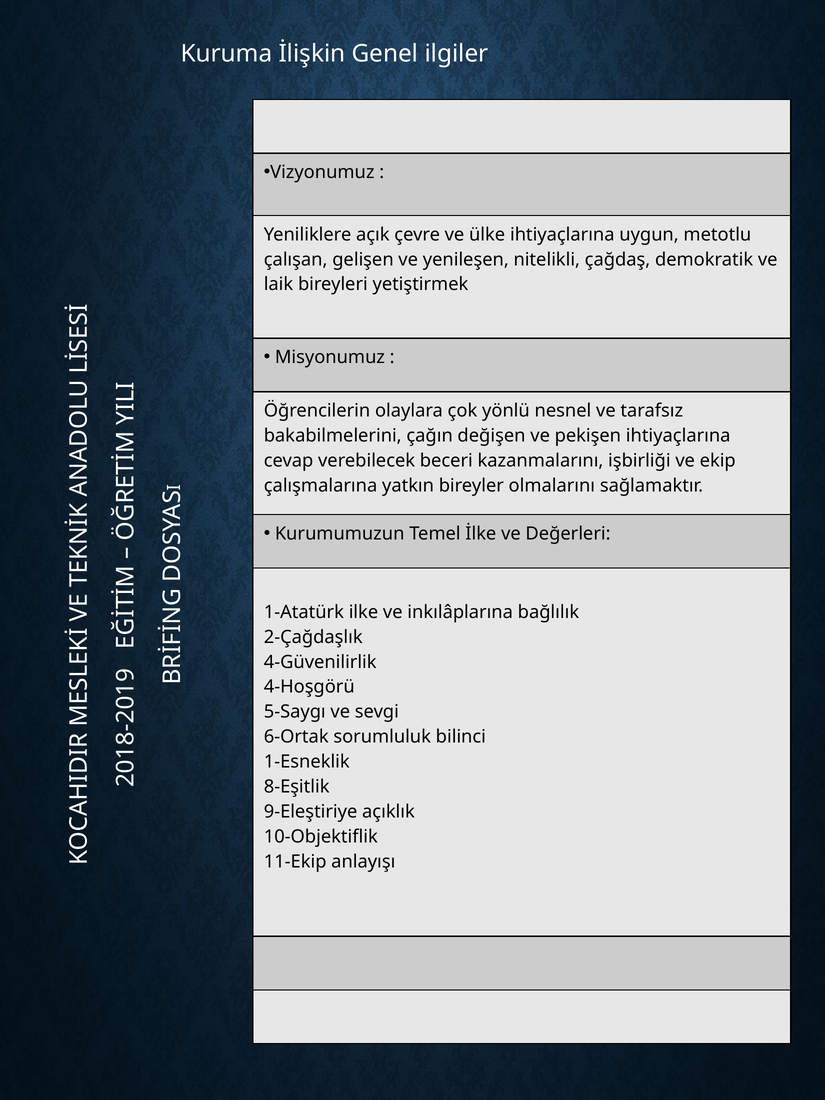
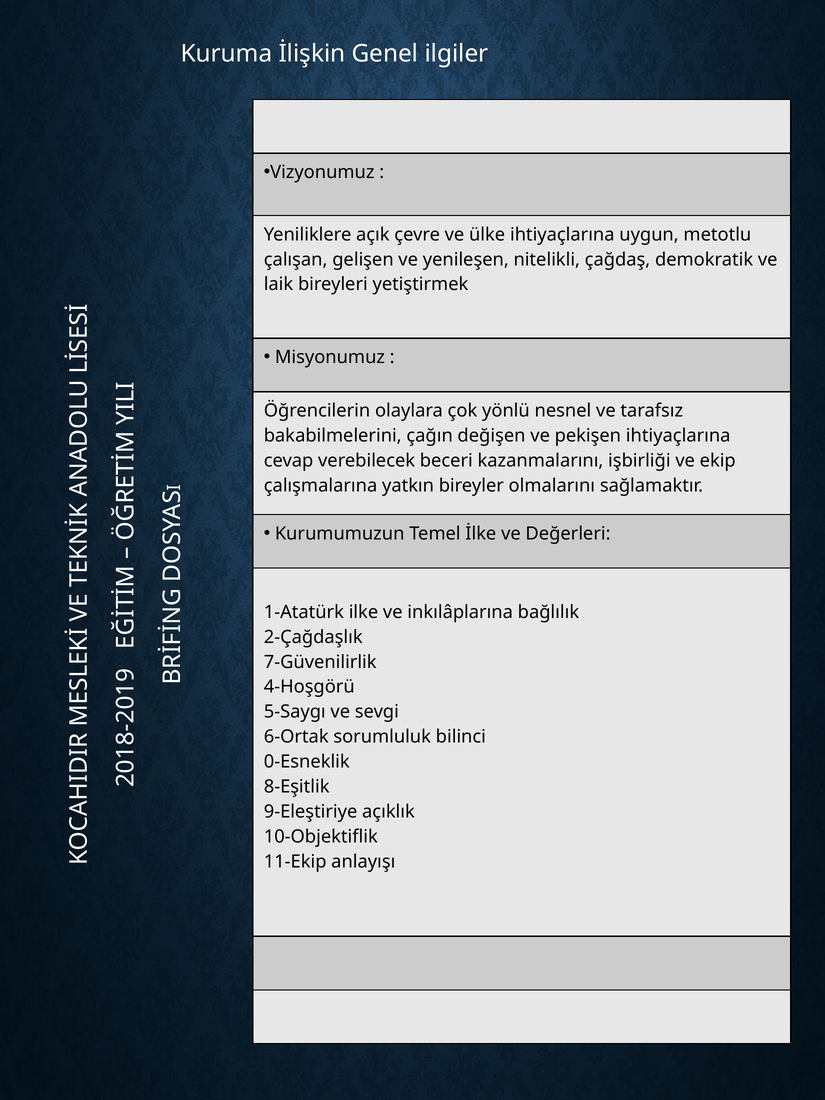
4-Güvenilirlik: 4-Güvenilirlik -> 7-Güvenilirlik
1-Esneklik: 1-Esneklik -> 0-Esneklik
